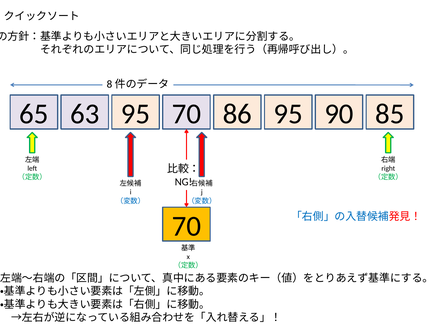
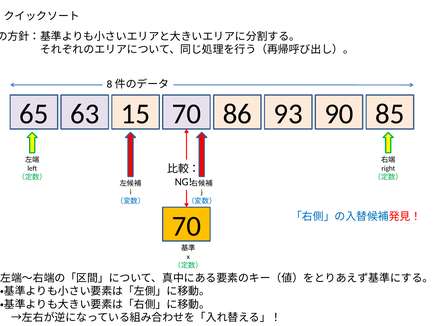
65 95: 95 -> 15
86 95: 95 -> 93
